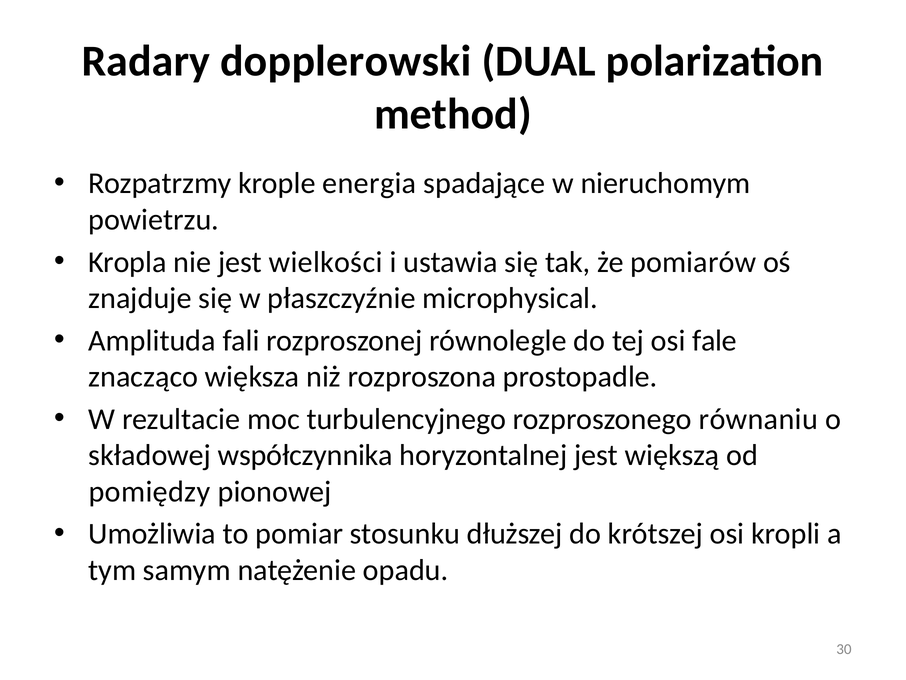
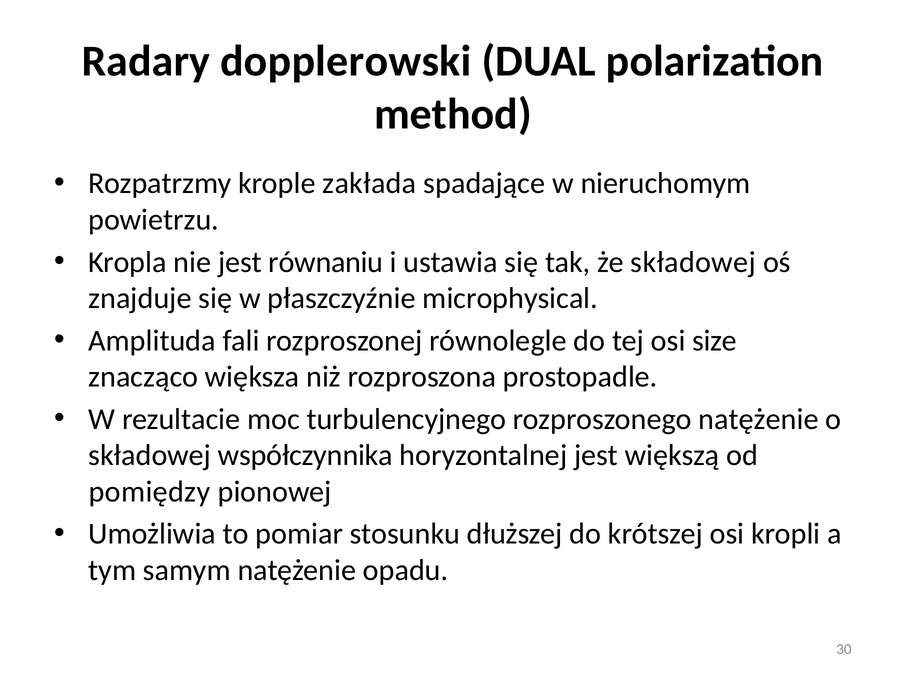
energia: energia -> zakłada
wielkości: wielkości -> równaniu
że pomiarów: pomiarów -> składowej
fale: fale -> size
rozproszonego równaniu: równaniu -> natężenie
